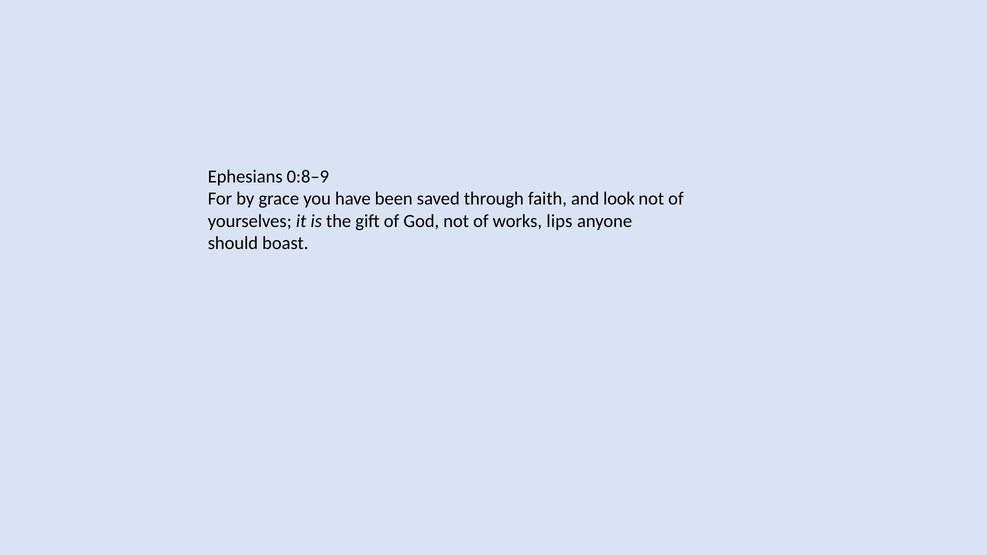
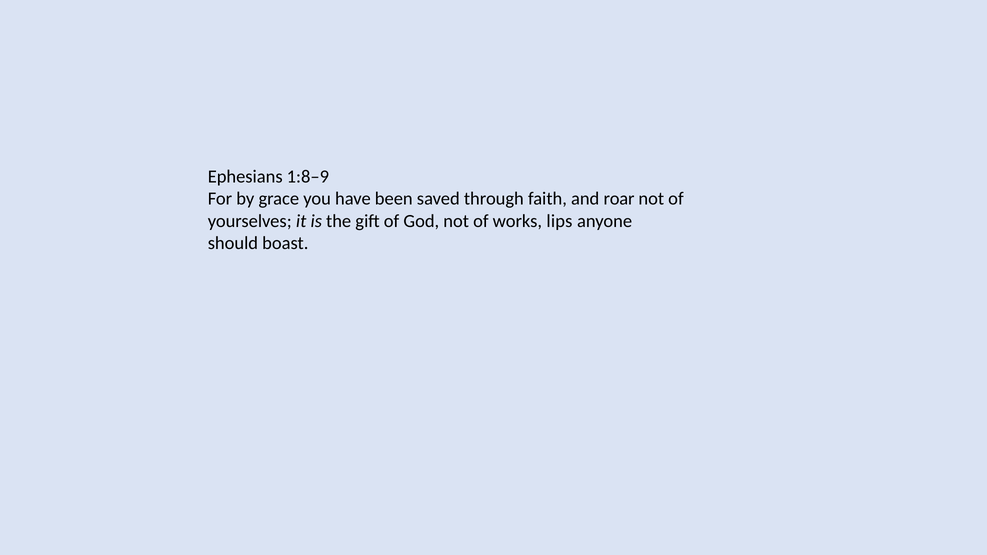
0:8–9: 0:8–9 -> 1:8–9
look: look -> roar
